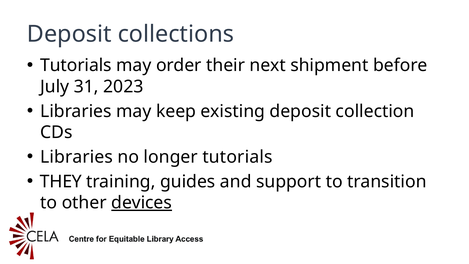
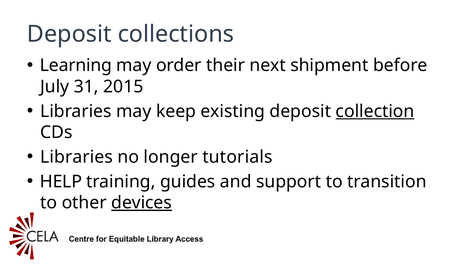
Tutorials at (76, 65): Tutorials -> Learning
2023: 2023 -> 2015
collection underline: none -> present
THEY: THEY -> HELP
